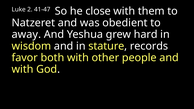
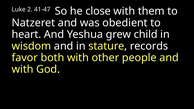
away: away -> heart
hard: hard -> child
